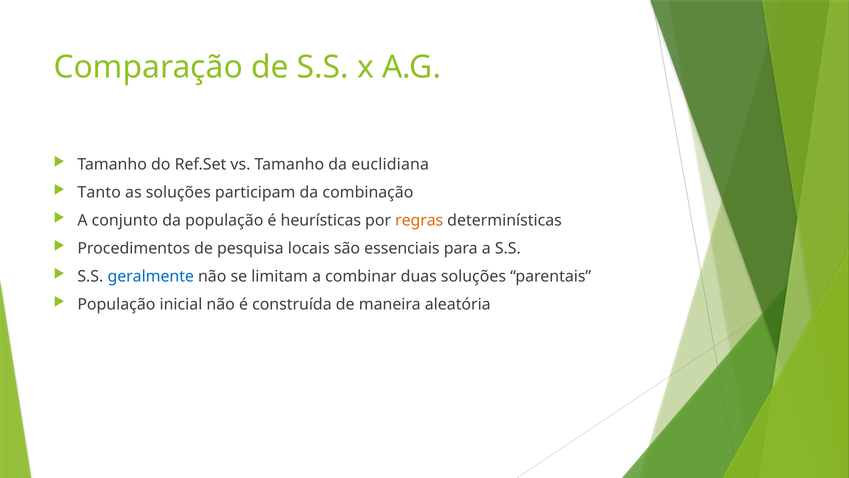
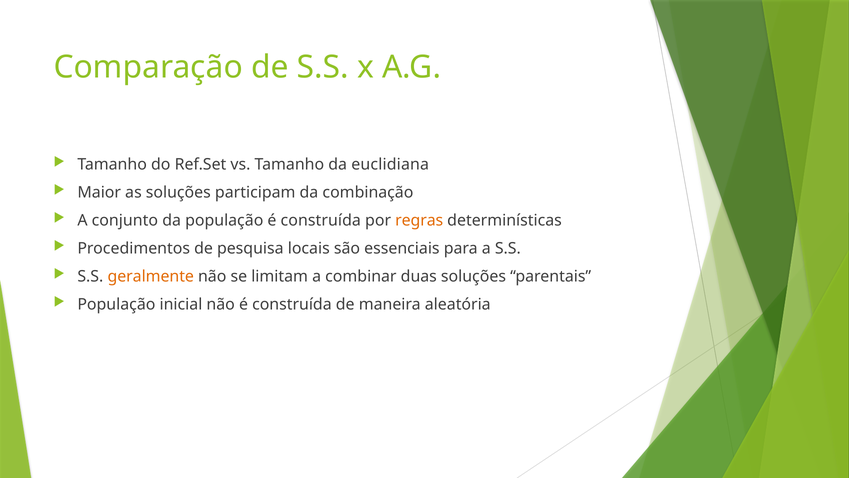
Tanto: Tanto -> Maior
população é heurísticas: heurísticas -> construída
geralmente colour: blue -> orange
